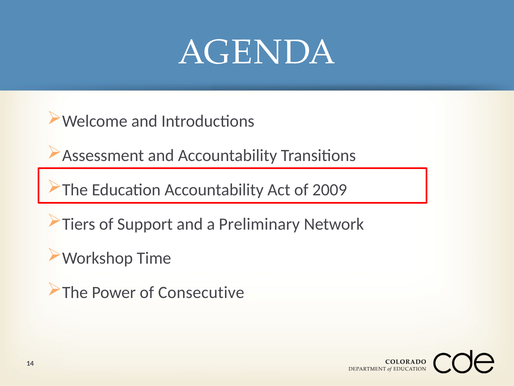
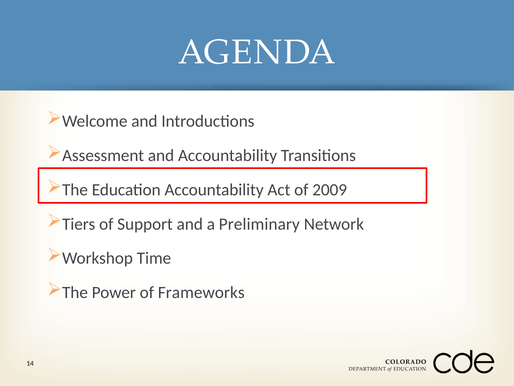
Consecutive: Consecutive -> Frameworks
